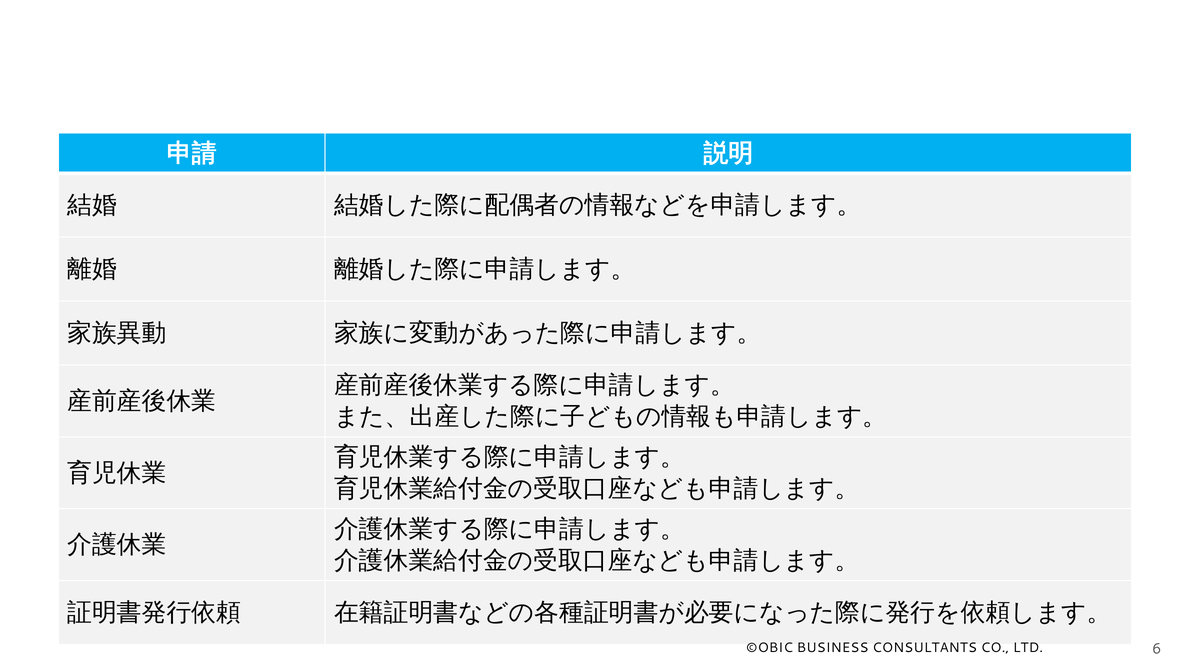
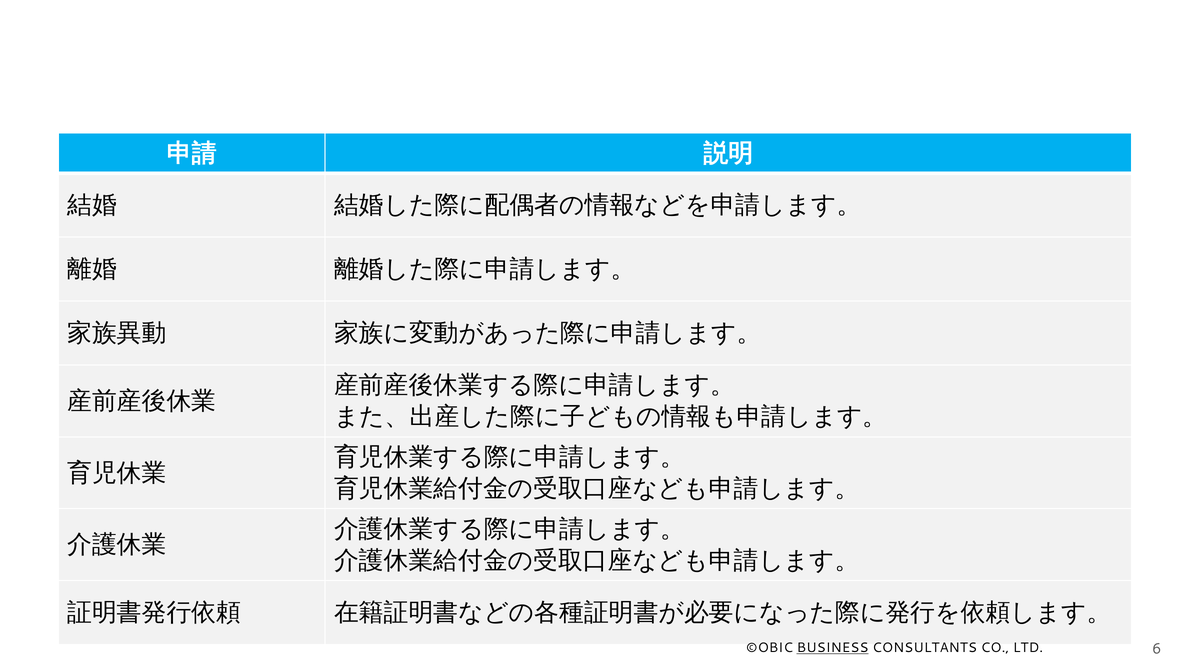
BUSINESS underline: none -> present
